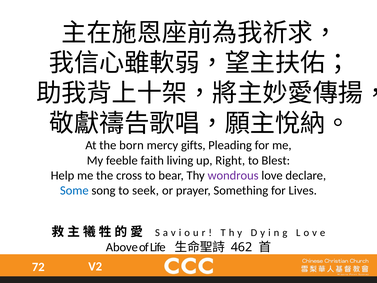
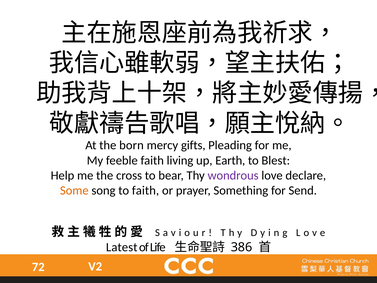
Right: Right -> Earth
Some colour: blue -> orange
to seek: seek -> faith
Lives: Lives -> Send
Above: Above -> Latest
462: 462 -> 386
